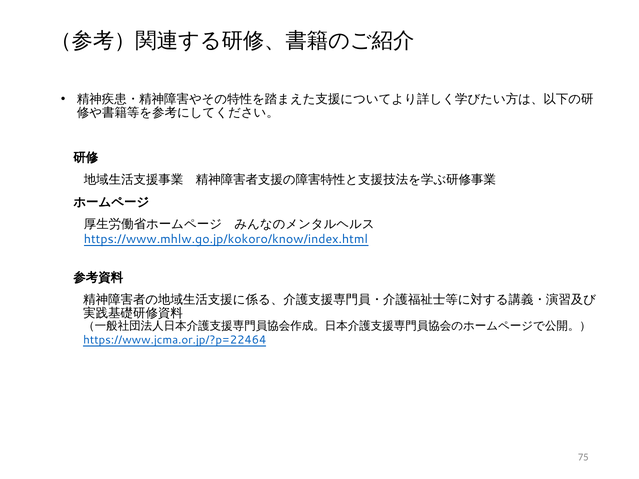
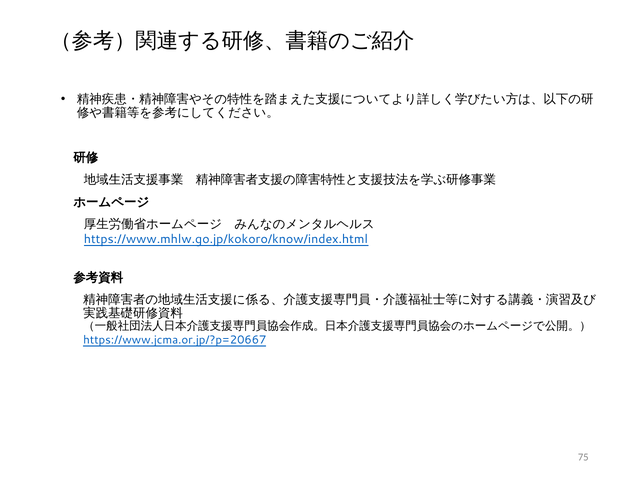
https://www.jcma.or.jp/?p=22464: https://www.jcma.or.jp/?p=22464 -> https://www.jcma.or.jp/?p=20667
